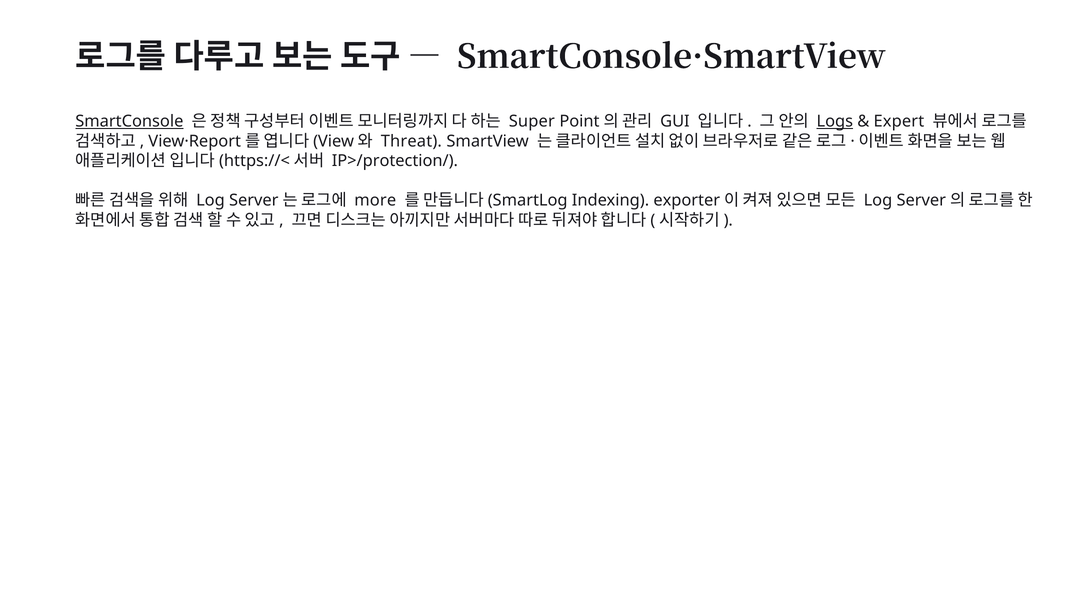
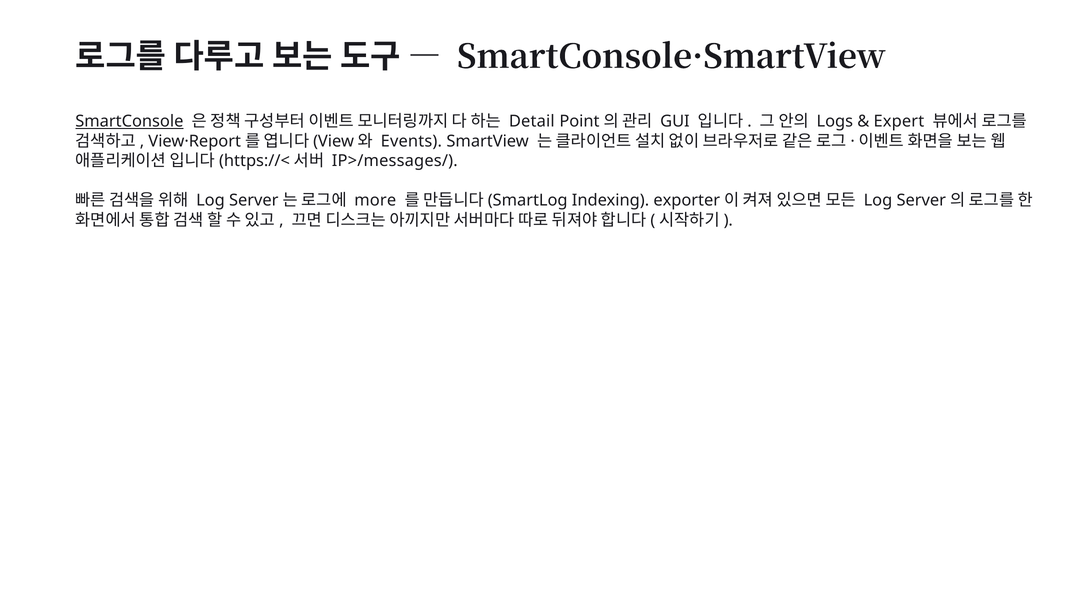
Super: Super -> Detail
Logs underline: present -> none
Threat: Threat -> Events
IP>/protection/: IP>/protection/ -> IP>/messages/
